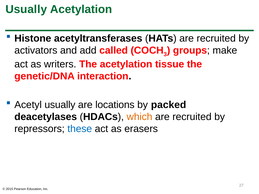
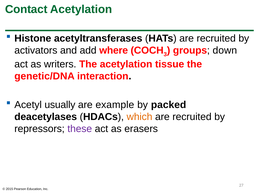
Usually at (26, 9): Usually -> Contact
called: called -> where
make: make -> down
locations: locations -> example
these colour: blue -> purple
